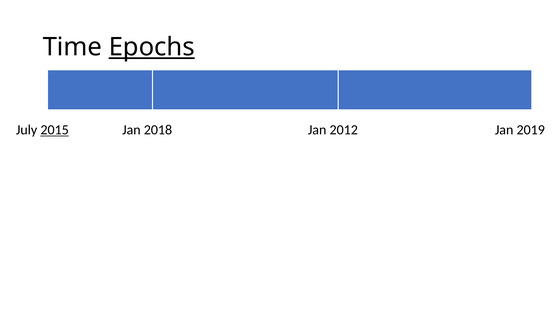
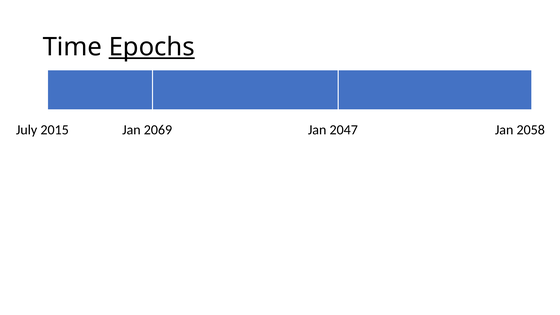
2015 underline: present -> none
2018: 2018 -> 2069
2012: 2012 -> 2047
2019: 2019 -> 2058
